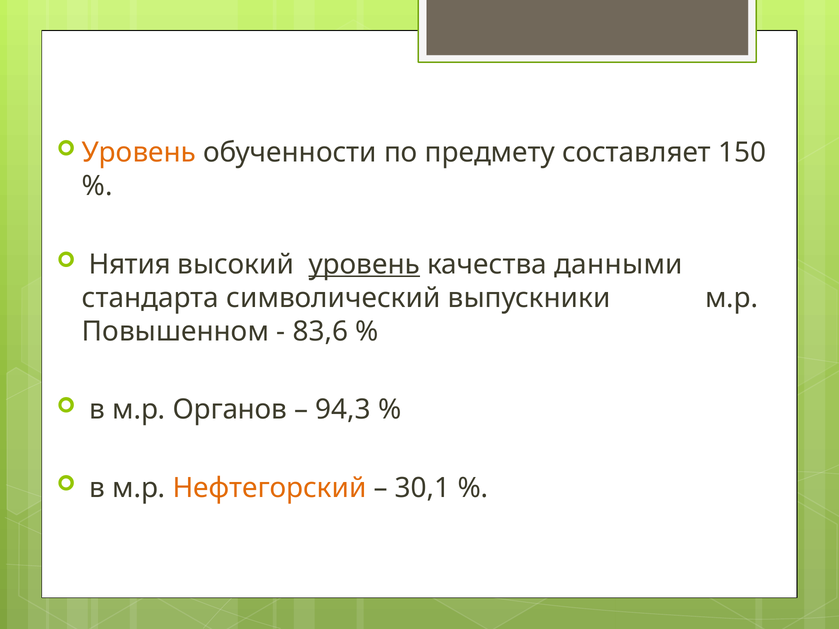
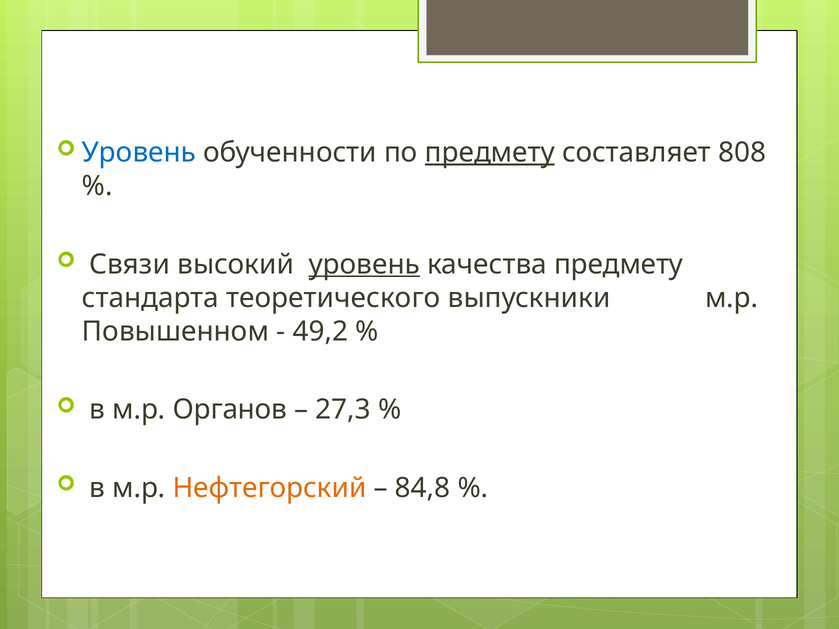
Уровень at (139, 153) colour: orange -> blue
предмету at (490, 153) underline: none -> present
150: 150 -> 808
Нятия: Нятия -> Связи
качества данными: данными -> предмету
символический: символический -> теоретического
83,6: 83,6 -> 49,2
94,3: 94,3 -> 27,3
30,1: 30,1 -> 84,8
